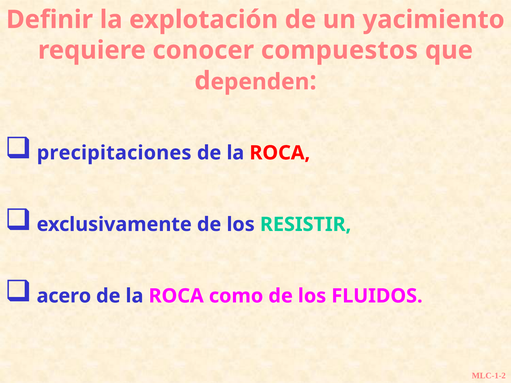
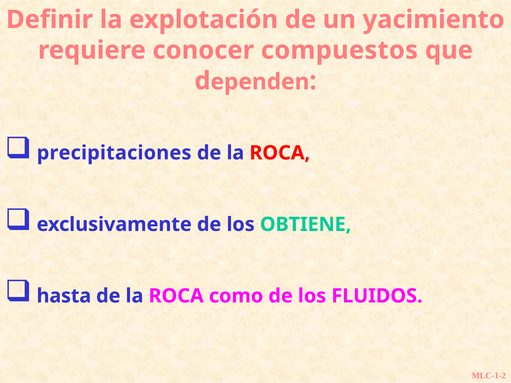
RESISTIR: RESISTIR -> OBTIENE
acero: acero -> hasta
